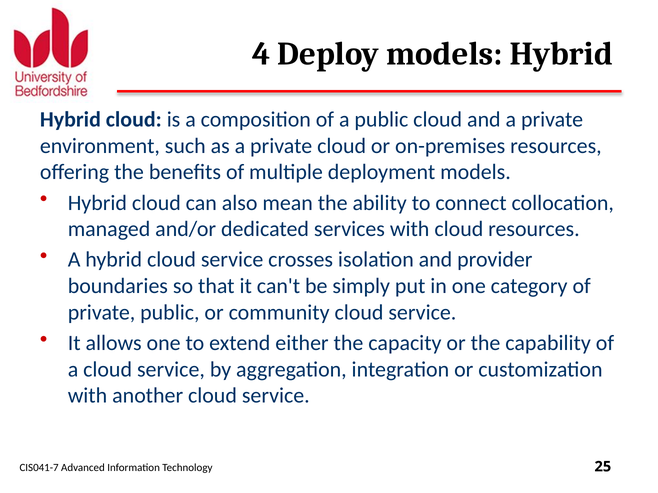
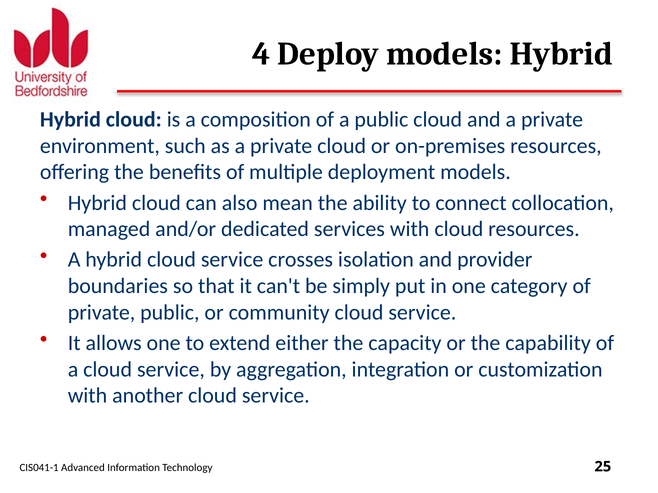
CIS041-7: CIS041-7 -> CIS041-1
